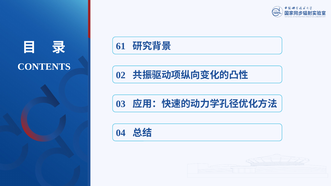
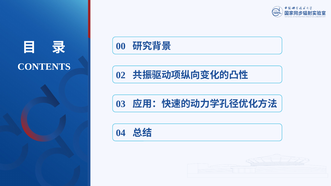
61: 61 -> 00
